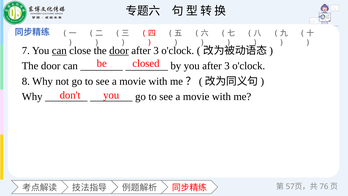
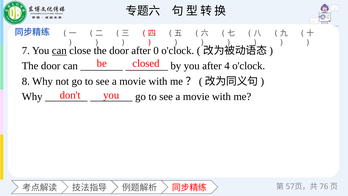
door at (119, 51) underline: present -> none
3 at (156, 51): 3 -> 0
you after 3: 3 -> 4
